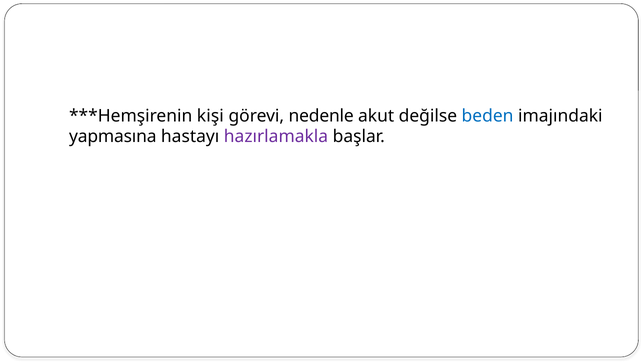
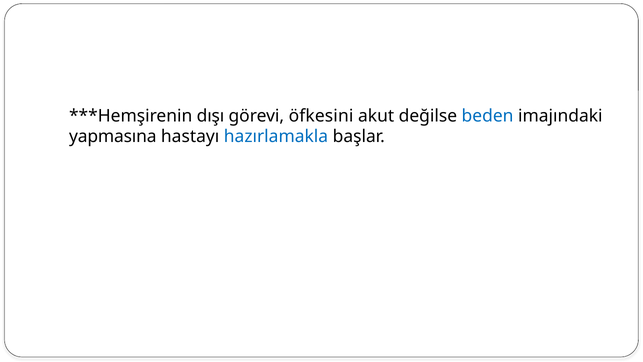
kişi: kişi -> dışı
nedenle: nedenle -> öfkesini
hazırlamakla colour: purple -> blue
